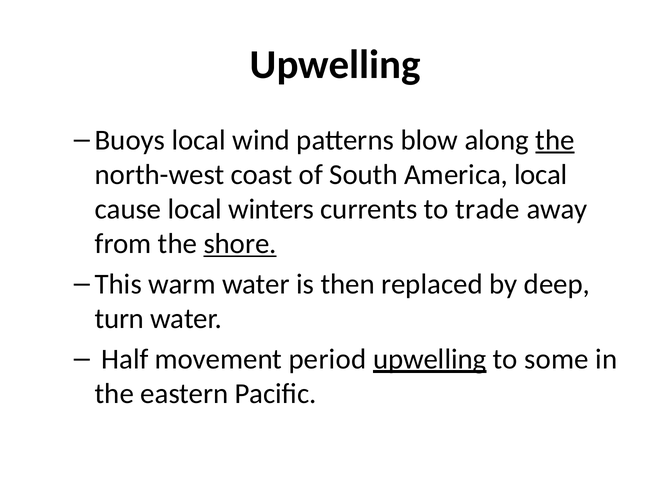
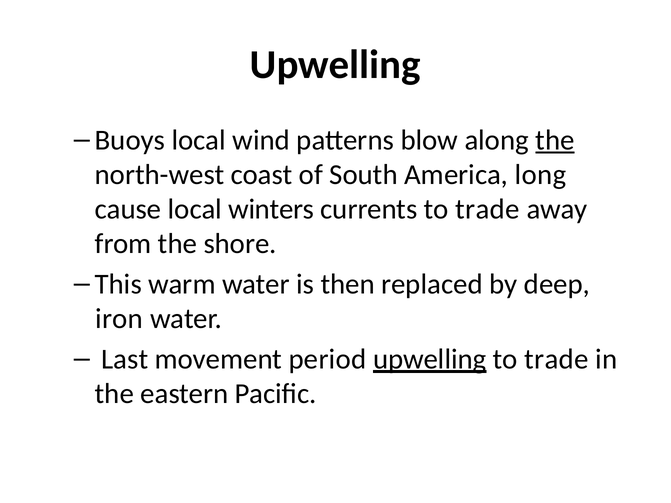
America local: local -> long
shore underline: present -> none
turn: turn -> iron
Half: Half -> Last
some at (556, 359): some -> trade
